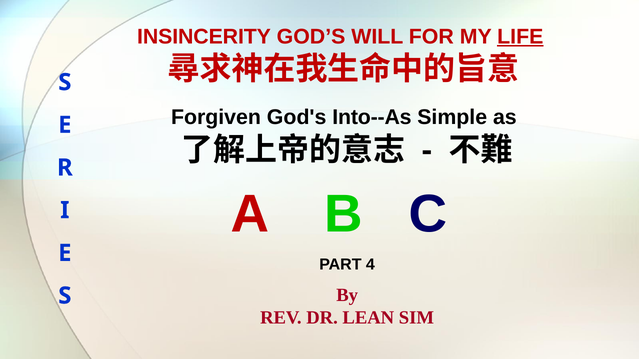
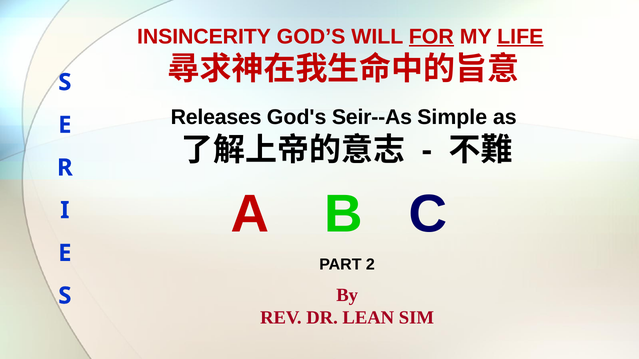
FOR underline: none -> present
Forgiven: Forgiven -> Releases
Into--As: Into--As -> Seir--As
4: 4 -> 2
